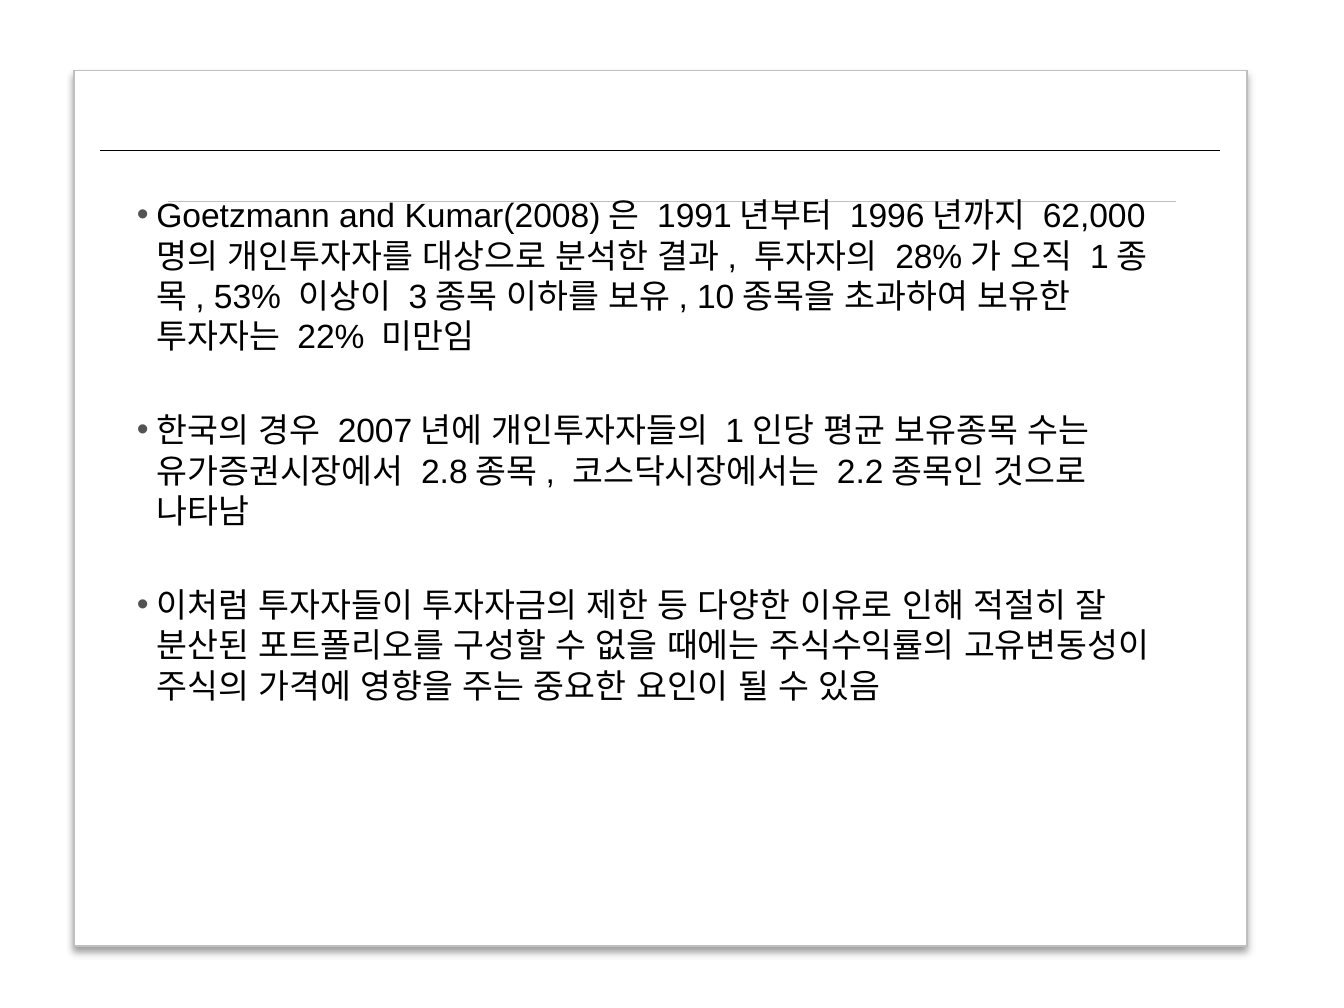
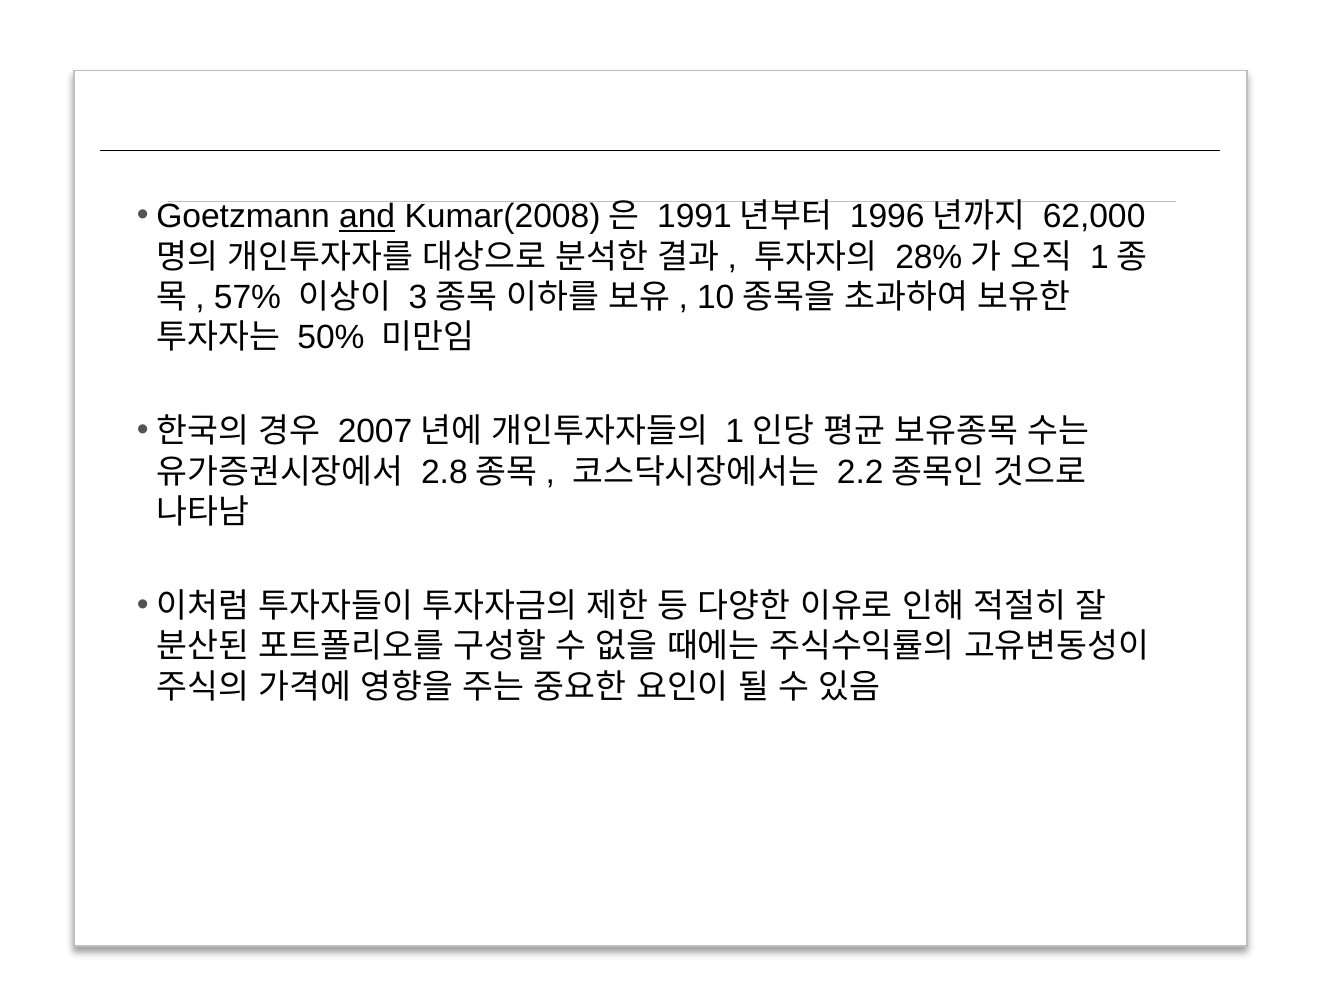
and underline: none -> present
53%: 53% -> 57%
22%: 22% -> 50%
